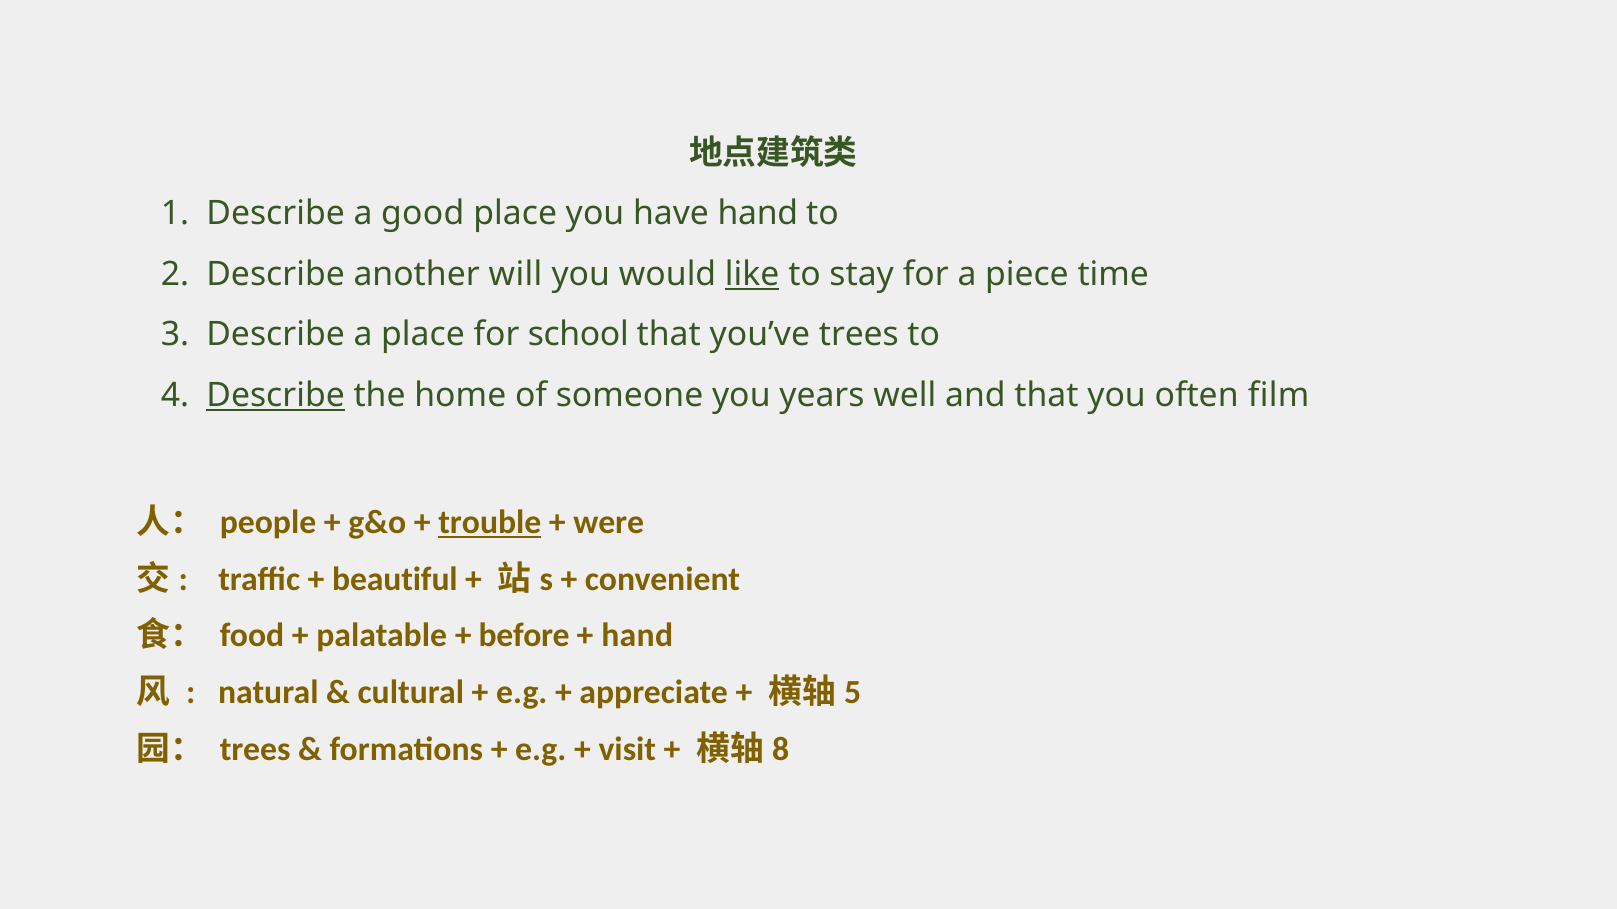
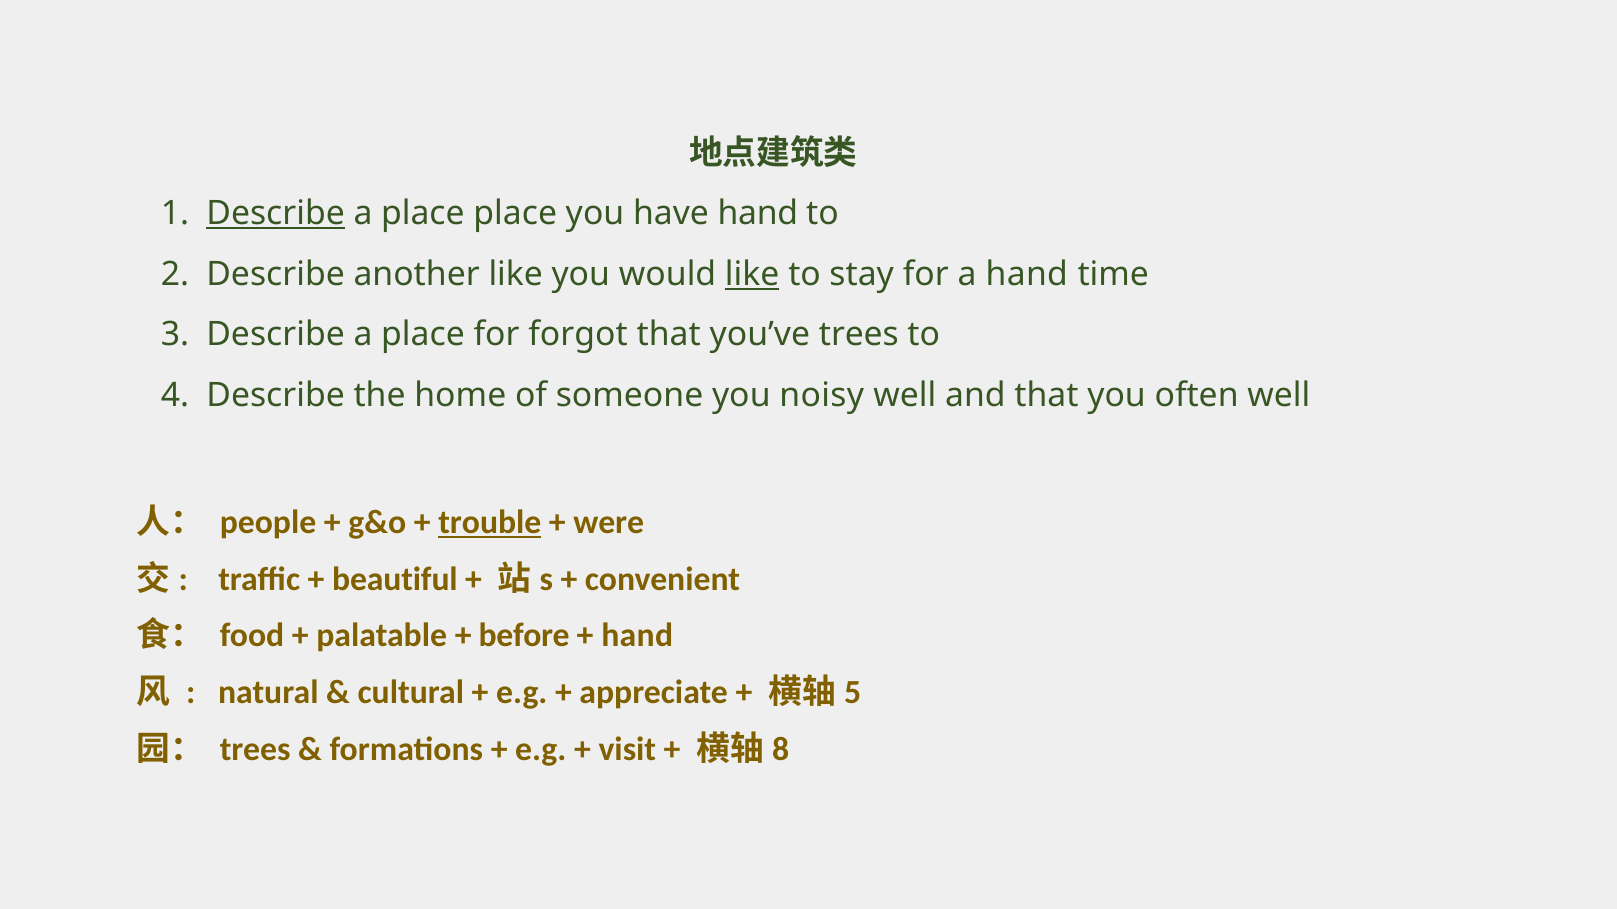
Describe at (276, 214) underline: none -> present
good at (423, 214): good -> place
another will: will -> like
a piece: piece -> hand
school: school -> forgot
Describe at (276, 396) underline: present -> none
years: years -> noisy
often film: film -> well
